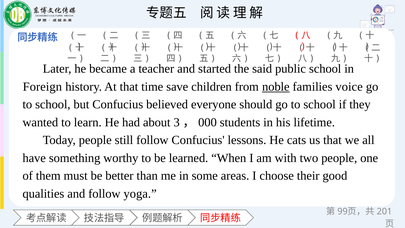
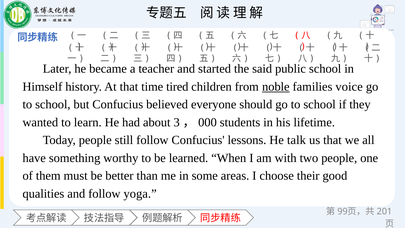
Foreign: Foreign -> Himself
save: save -> tired
cats: cats -> talk
